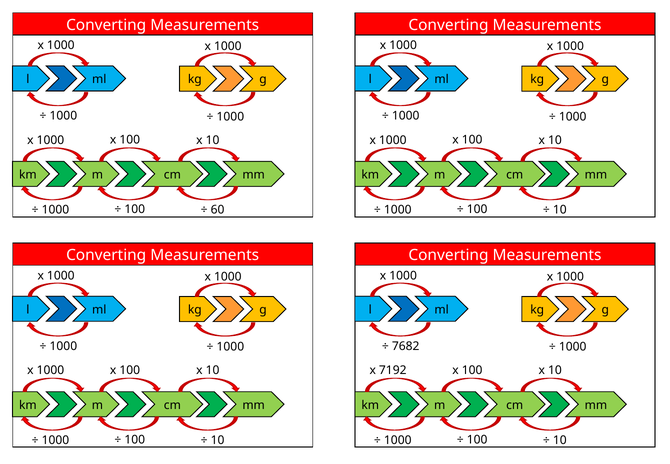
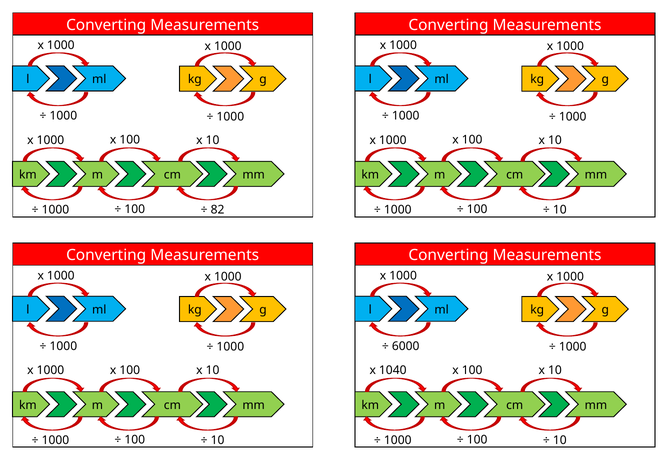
60: 60 -> 82
7682: 7682 -> 6000
7192: 7192 -> 1040
